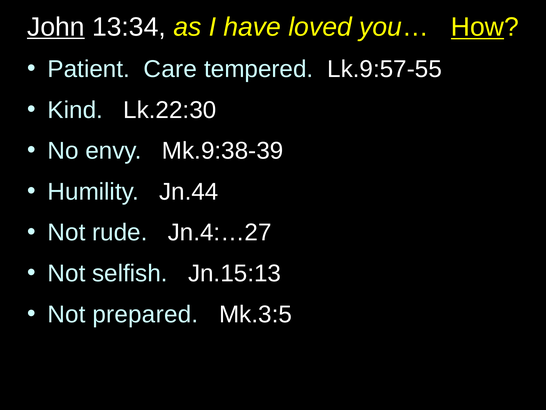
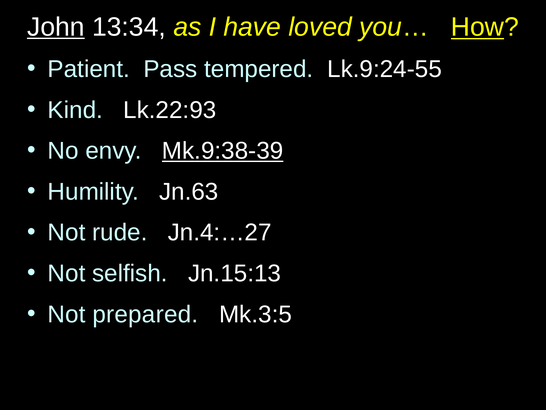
Care: Care -> Pass
Lk.9:57-55: Lk.9:57-55 -> Lk.9:24-55
Lk.22:30: Lk.22:30 -> Lk.22:93
Mk.9:38-39 underline: none -> present
Jn.44: Jn.44 -> Jn.63
